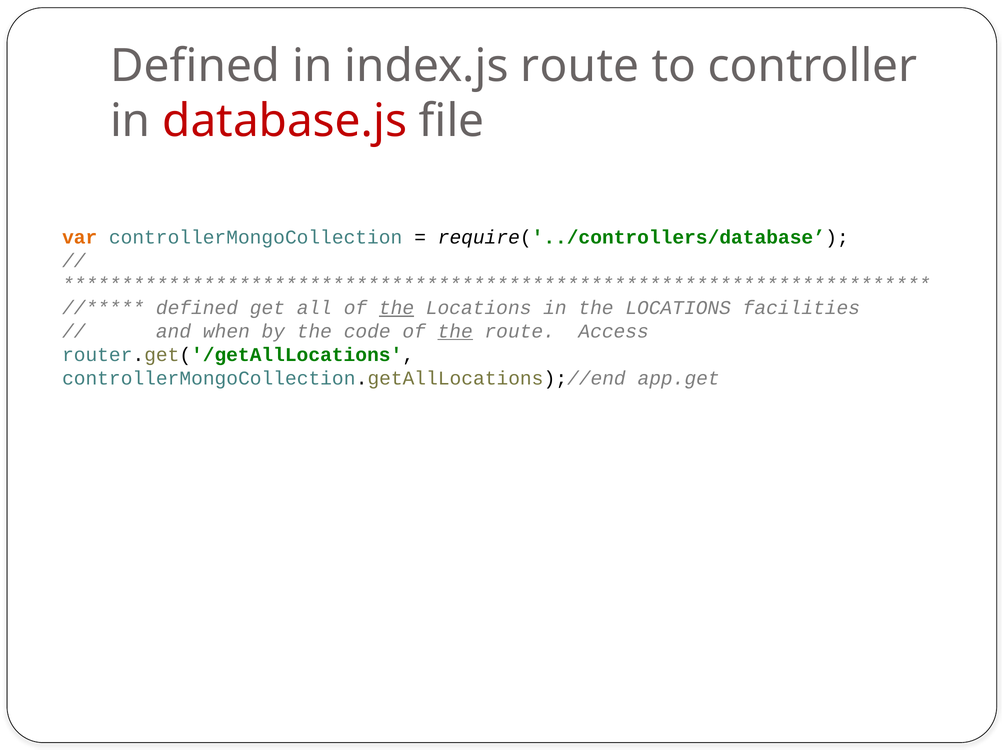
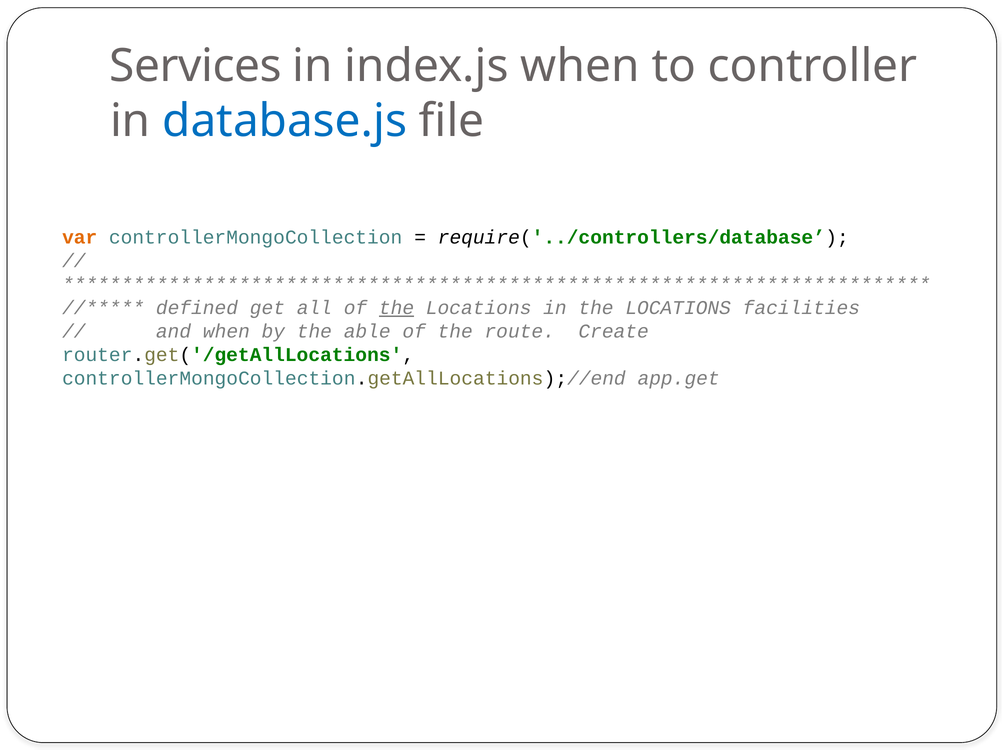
Defined at (195, 66): Defined -> Services
index.js route: route -> when
database.js colour: red -> blue
code: code -> able
the at (455, 331) underline: present -> none
Access: Access -> Create
